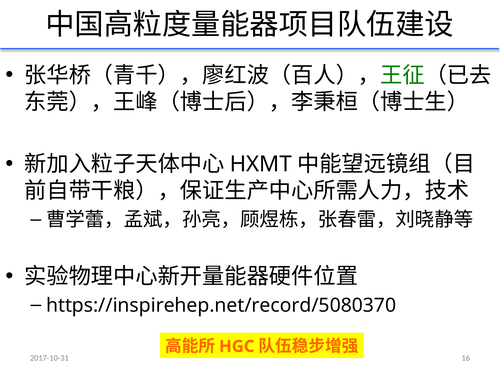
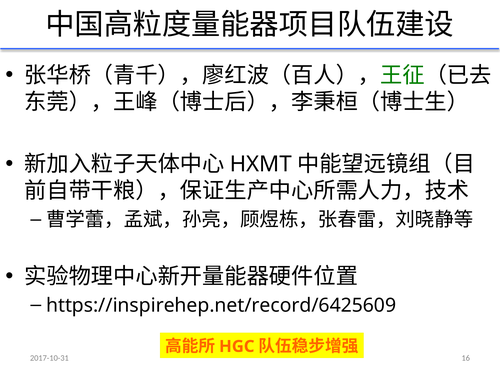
https://inspirehep.net/record/5080370: https://inspirehep.net/record/5080370 -> https://inspirehep.net/record/6425609
